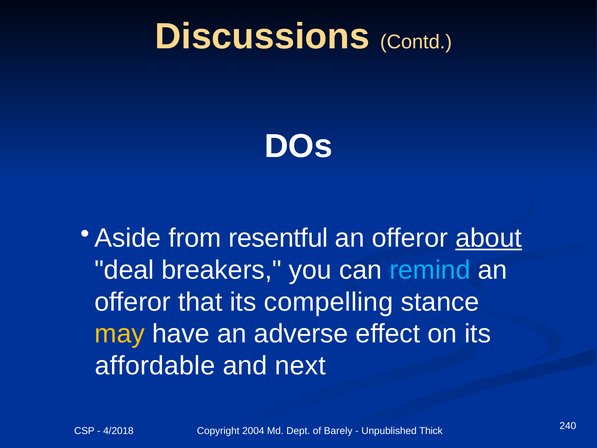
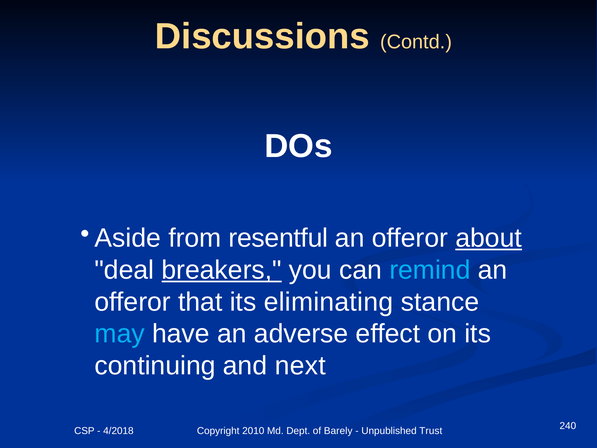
breakers underline: none -> present
compelling: compelling -> eliminating
may colour: yellow -> light blue
affordable: affordable -> continuing
2004: 2004 -> 2010
Thick: Thick -> Trust
